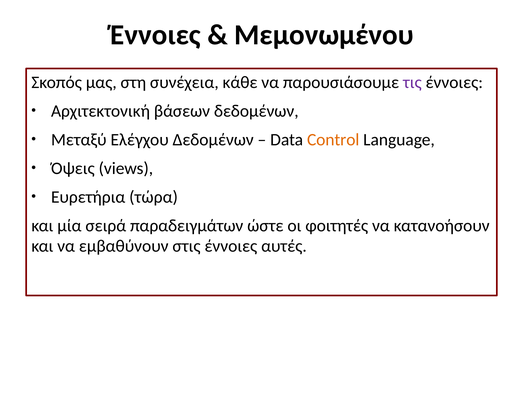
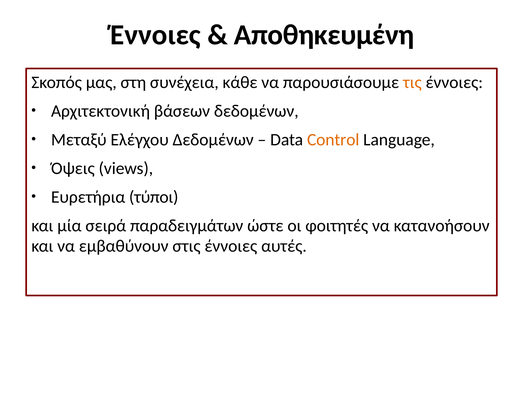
Μεμονωμένου: Μεμονωμένου -> Αποθηκευμένη
τις colour: purple -> orange
τώρα: τώρα -> τύποι
